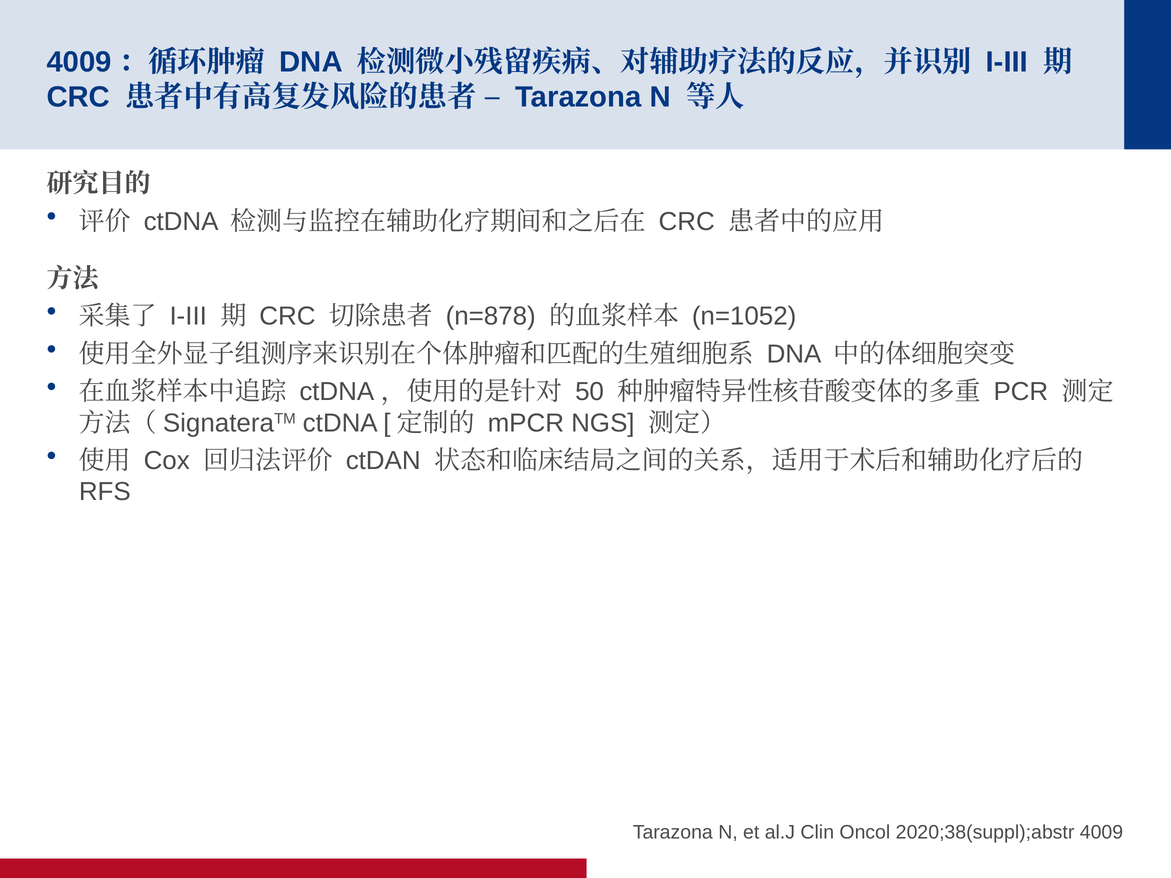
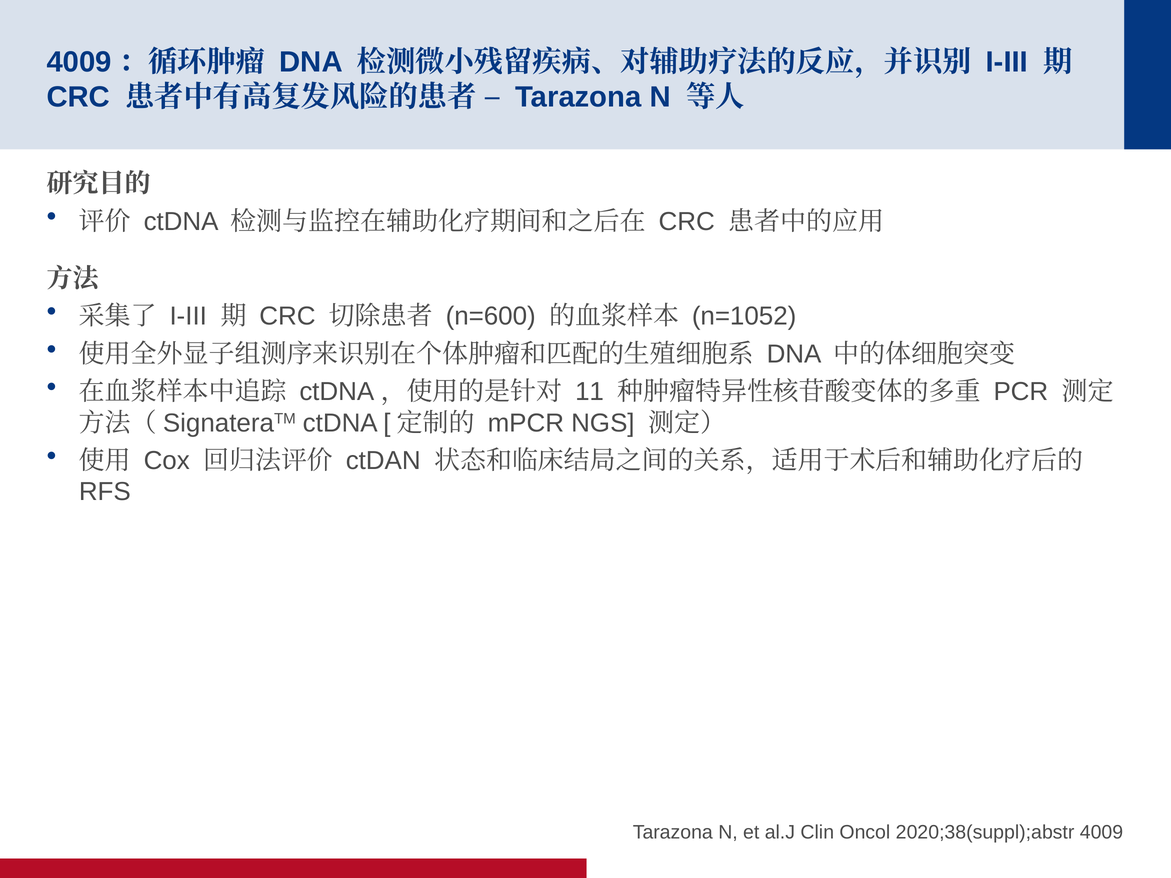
n=878: n=878 -> n=600
50: 50 -> 11
